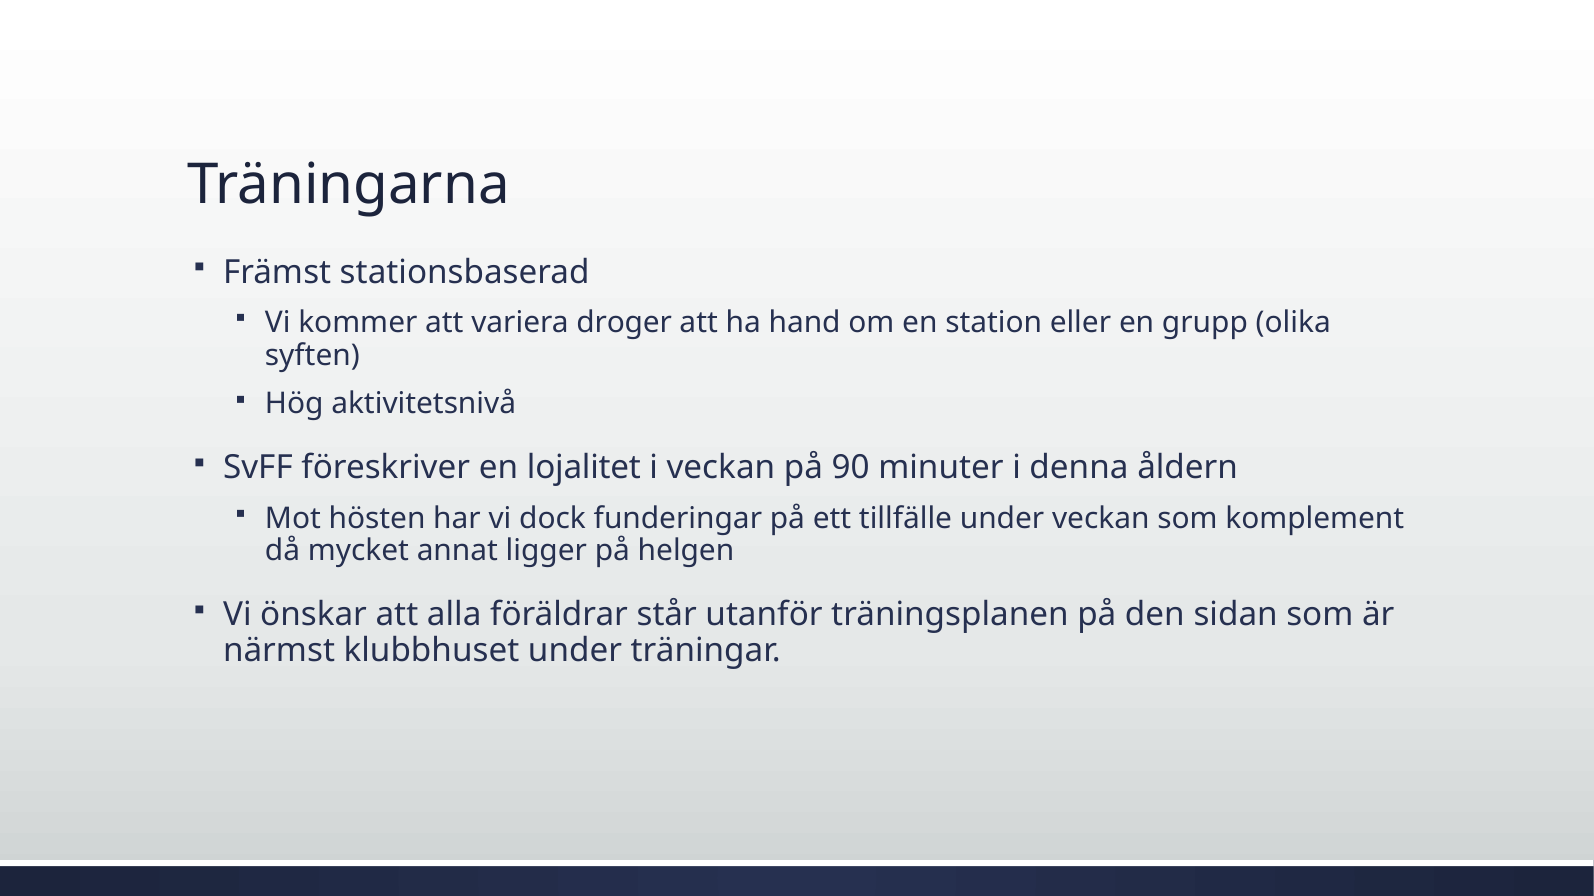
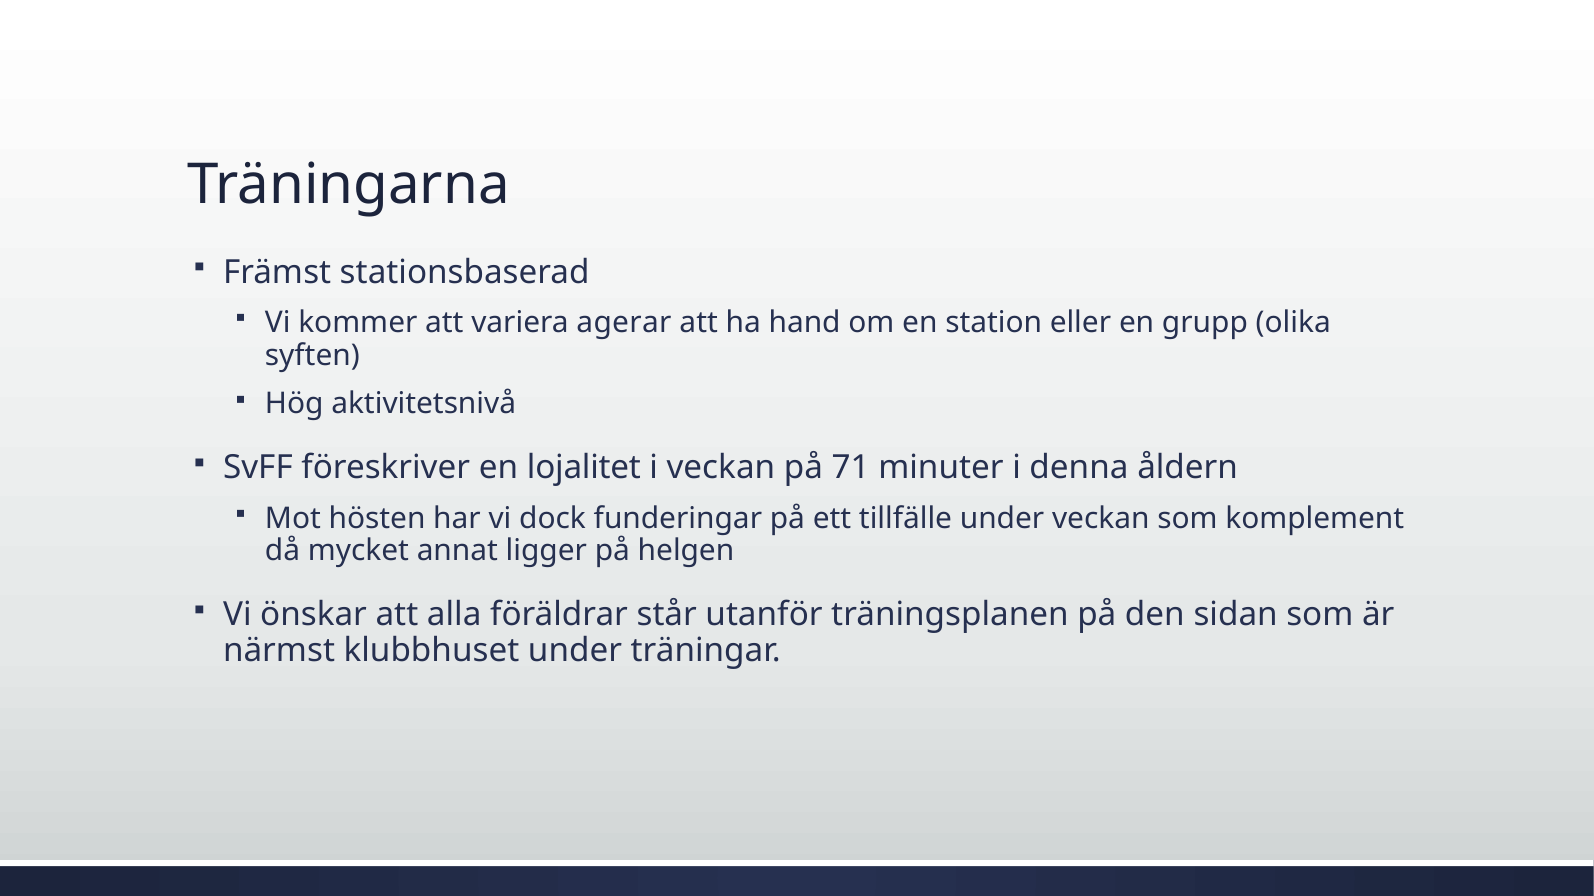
droger: droger -> agerar
90: 90 -> 71
